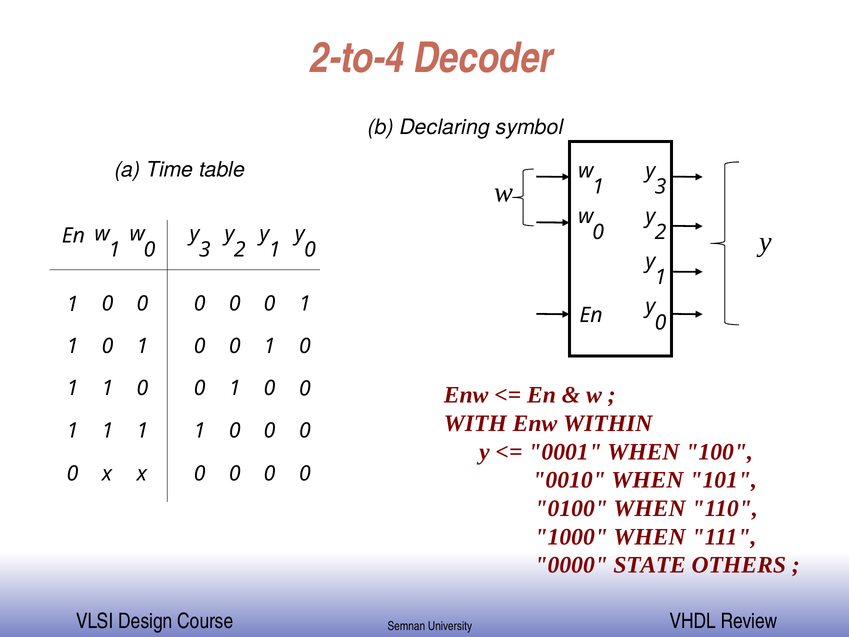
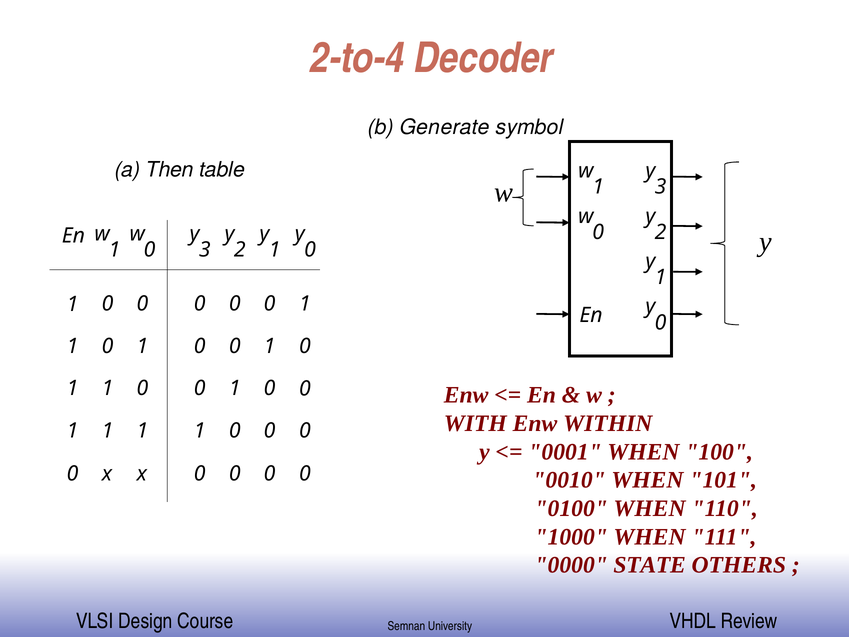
Declaring: Declaring -> Generate
Time: Time -> Then
